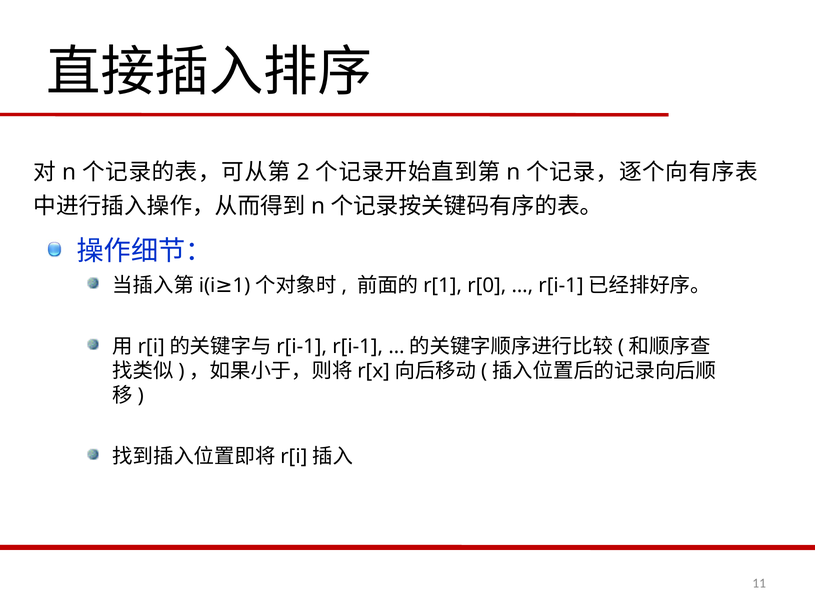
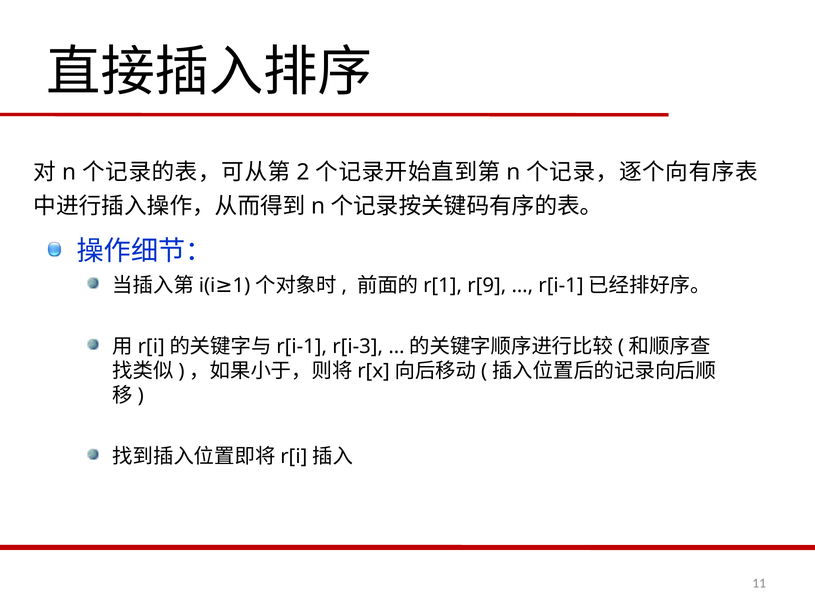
r[0: r[0 -> r[9
r[i-1: r[i-1 -> r[i-3
